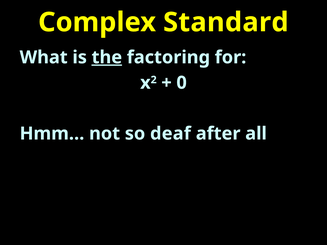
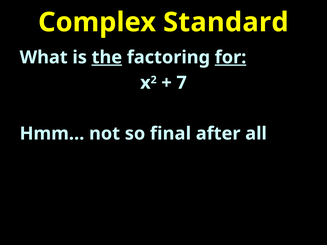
for underline: none -> present
0: 0 -> 7
deaf: deaf -> final
